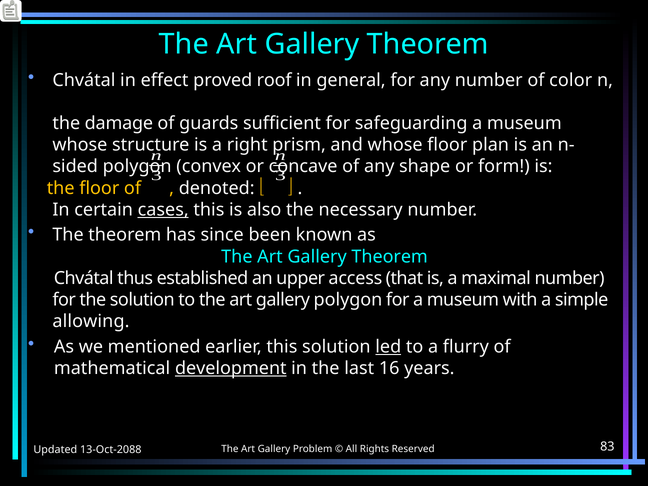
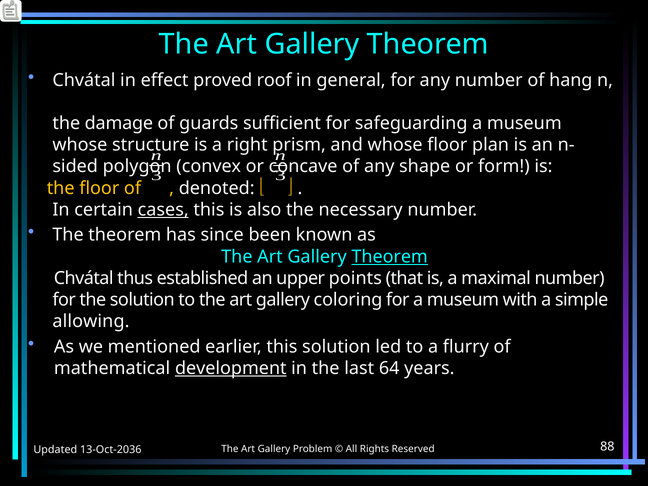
color: color -> hang
Theorem at (390, 257) underline: none -> present
access: access -> points
gallery polygon: polygon -> coloring
led underline: present -> none
16: 16 -> 64
13-Oct-2088: 13-Oct-2088 -> 13-Oct-2036
83: 83 -> 88
